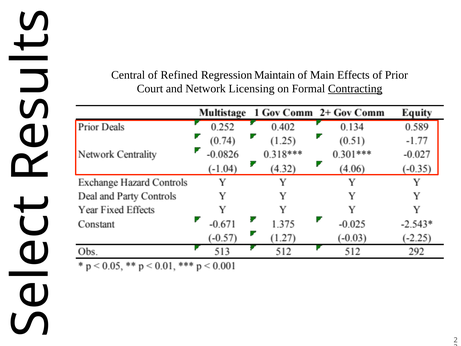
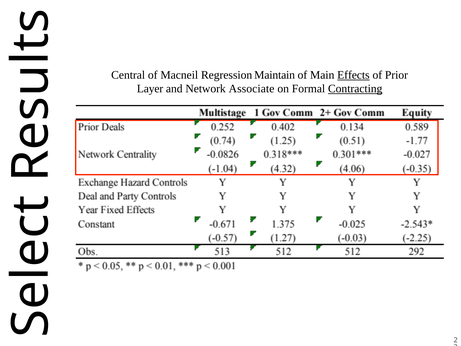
Refined: Refined -> Macneil
Effects underline: none -> present
Court: Court -> Layer
Licensing: Licensing -> Associate
